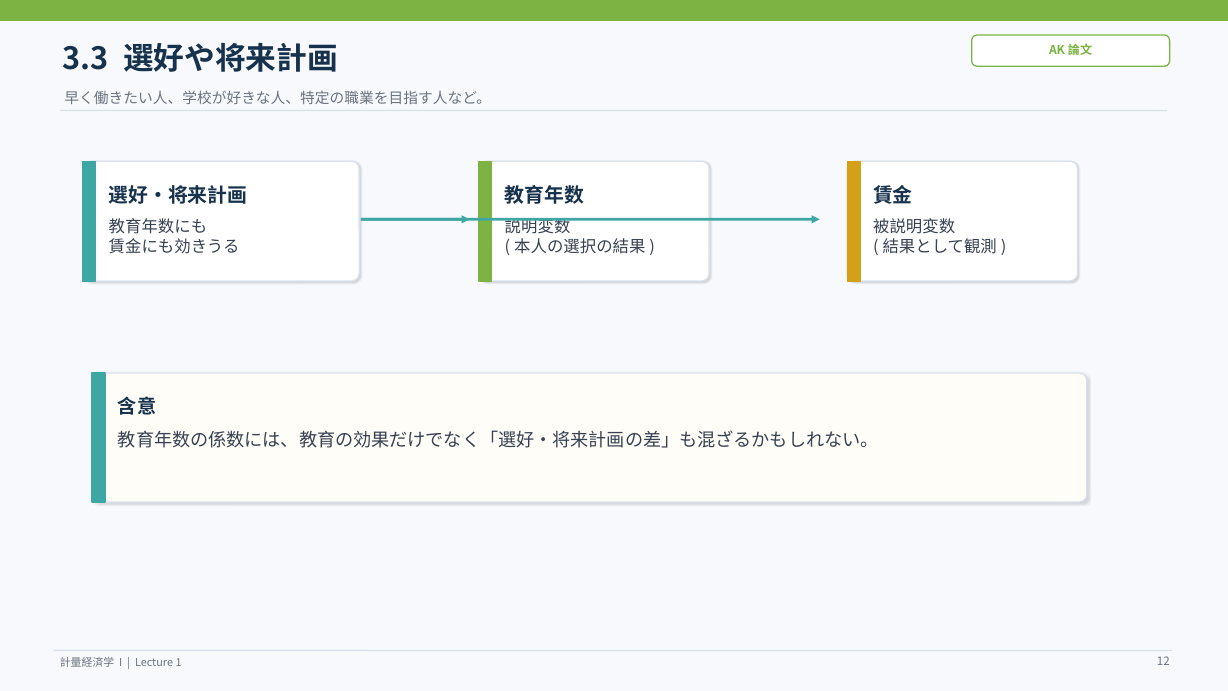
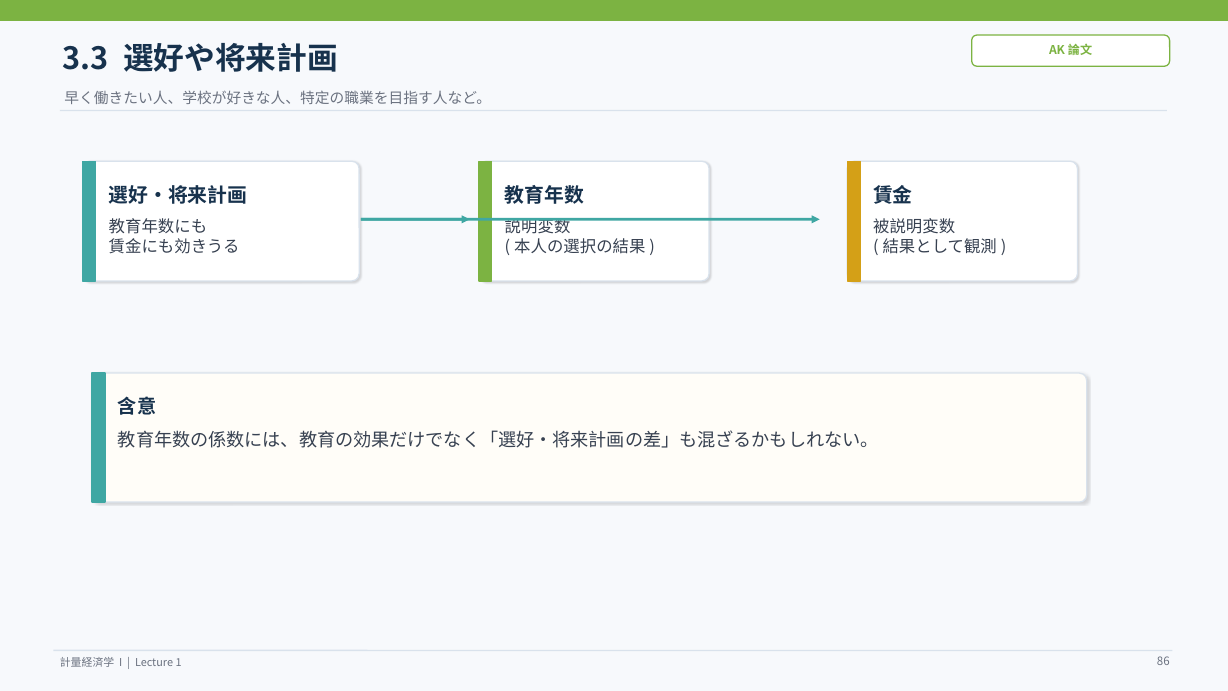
12: 12 -> 86
